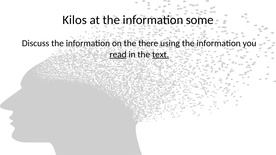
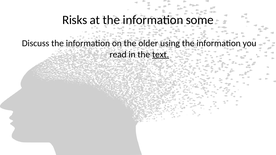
Kilos: Kilos -> Risks
there: there -> older
read underline: present -> none
